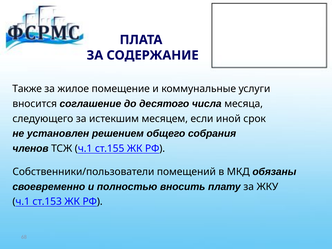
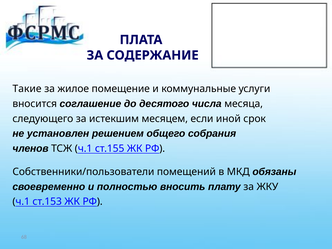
Также: Также -> Такие
